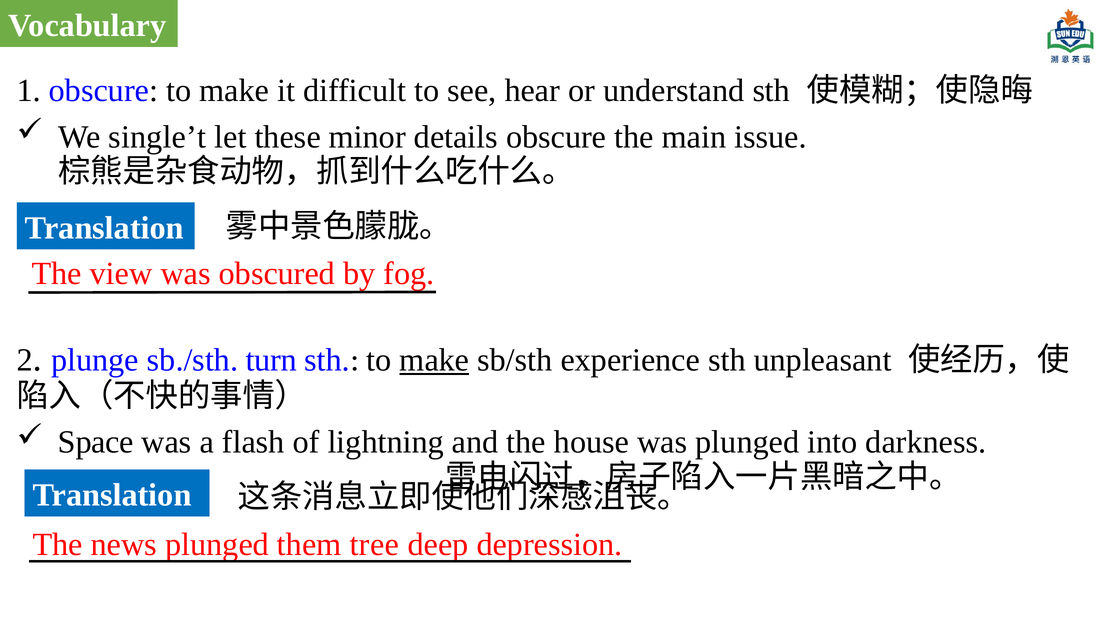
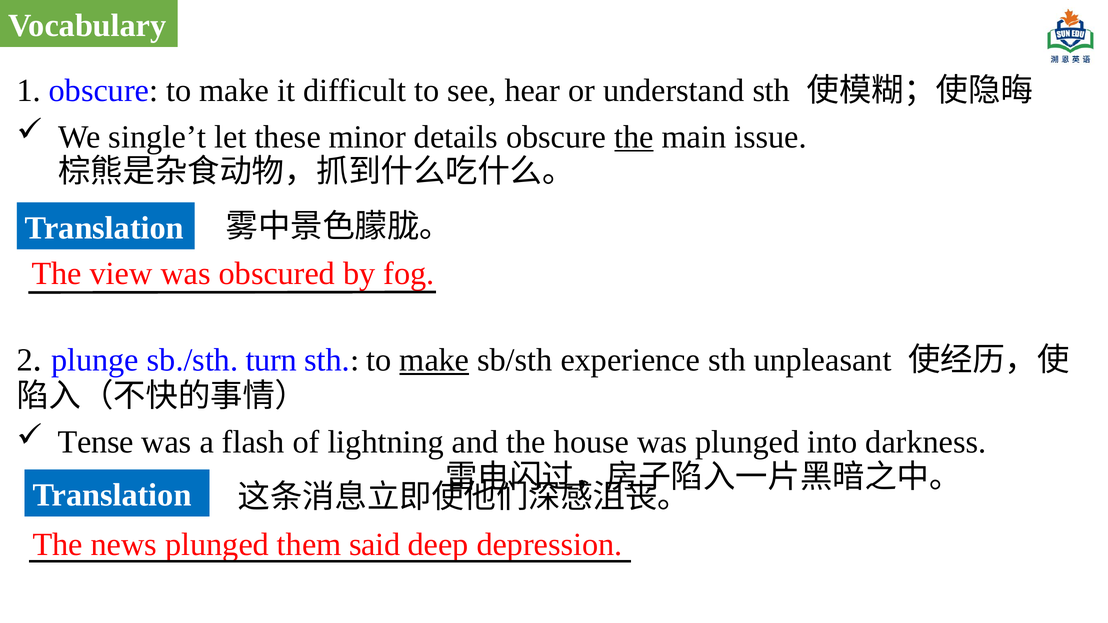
the at (634, 137) underline: none -> present
Space: Space -> Tense
tree: tree -> said
